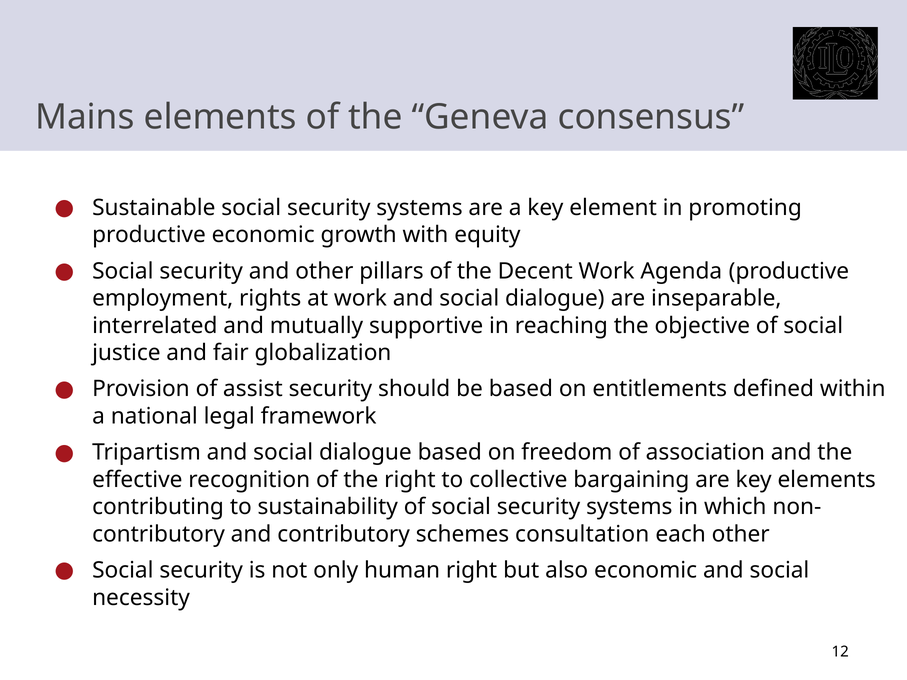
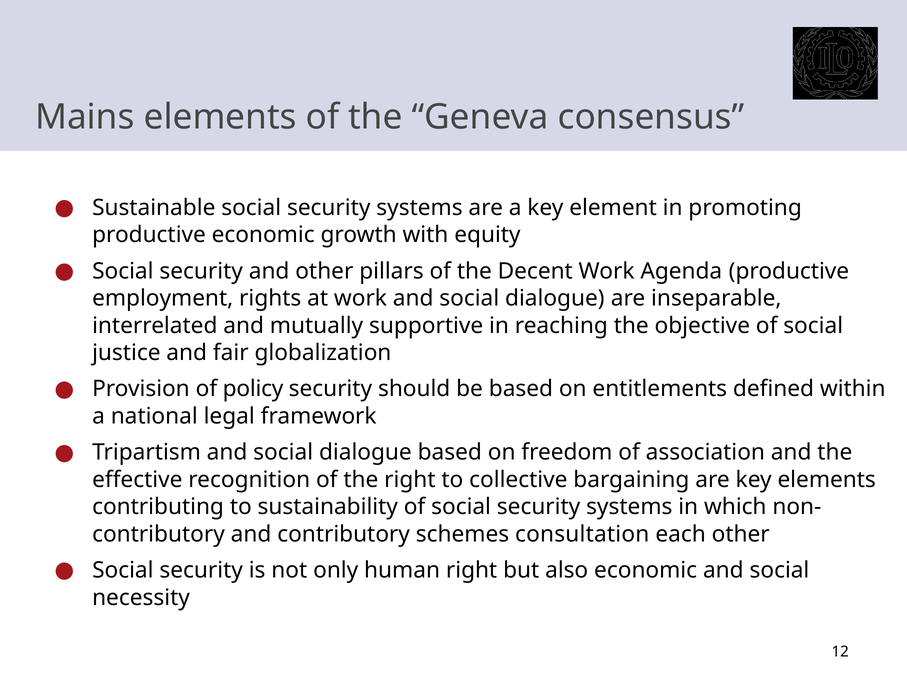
assist: assist -> policy
